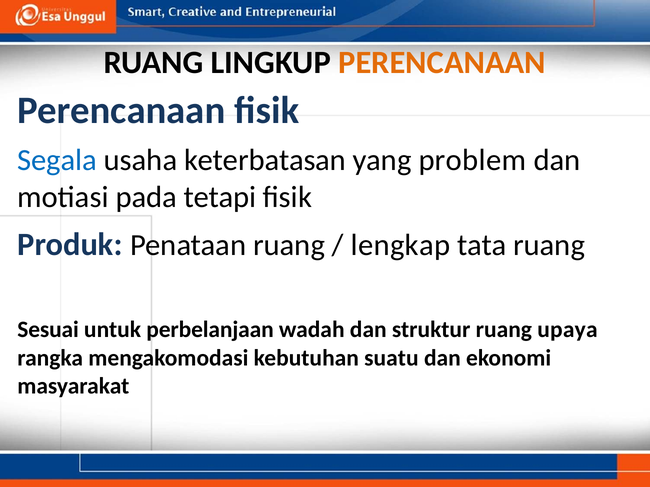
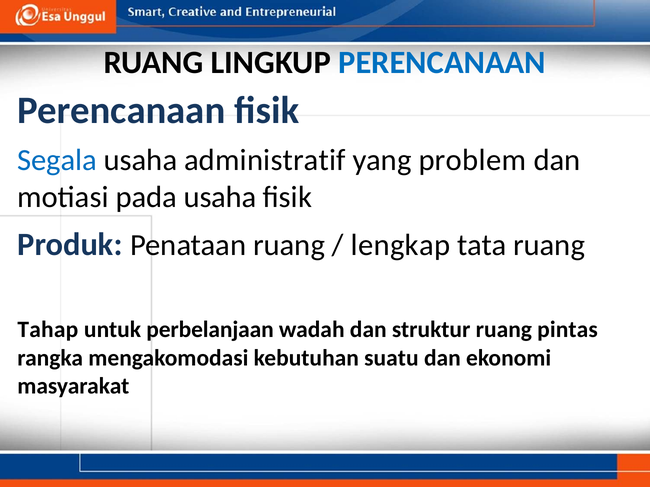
PERENCANAAN at (442, 62) colour: orange -> blue
keterbatasan: keterbatasan -> administratif
pada tetapi: tetapi -> usaha
Sesuai: Sesuai -> Tahap
upaya: upaya -> pintas
